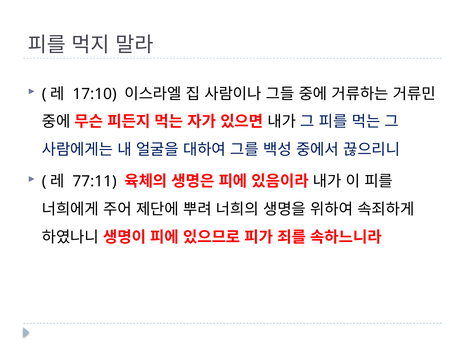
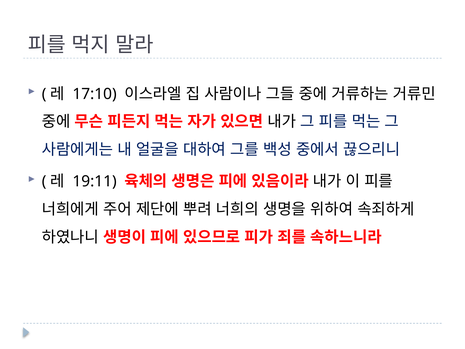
77:11: 77:11 -> 19:11
